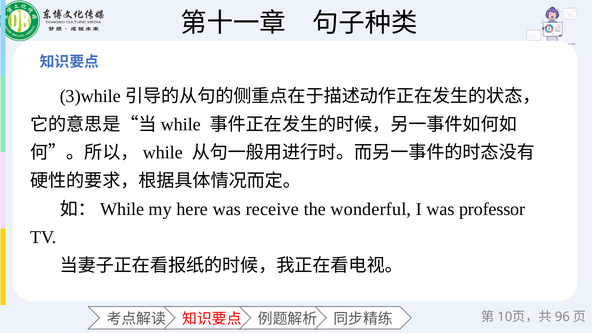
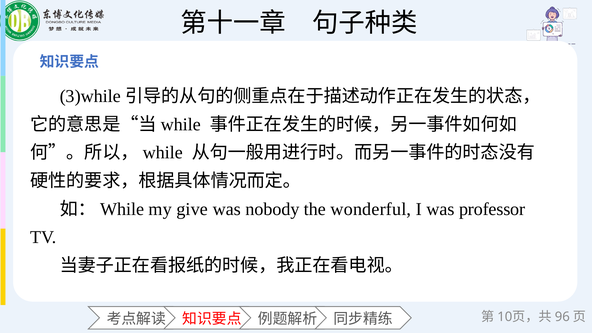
here: here -> give
receive: receive -> nobody
